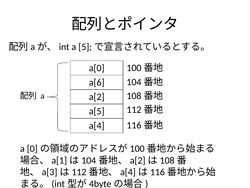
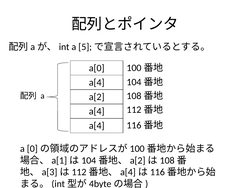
a[6 at (97, 82): a[6 -> a[4
a[5 at (97, 111): a[5 -> a[4
